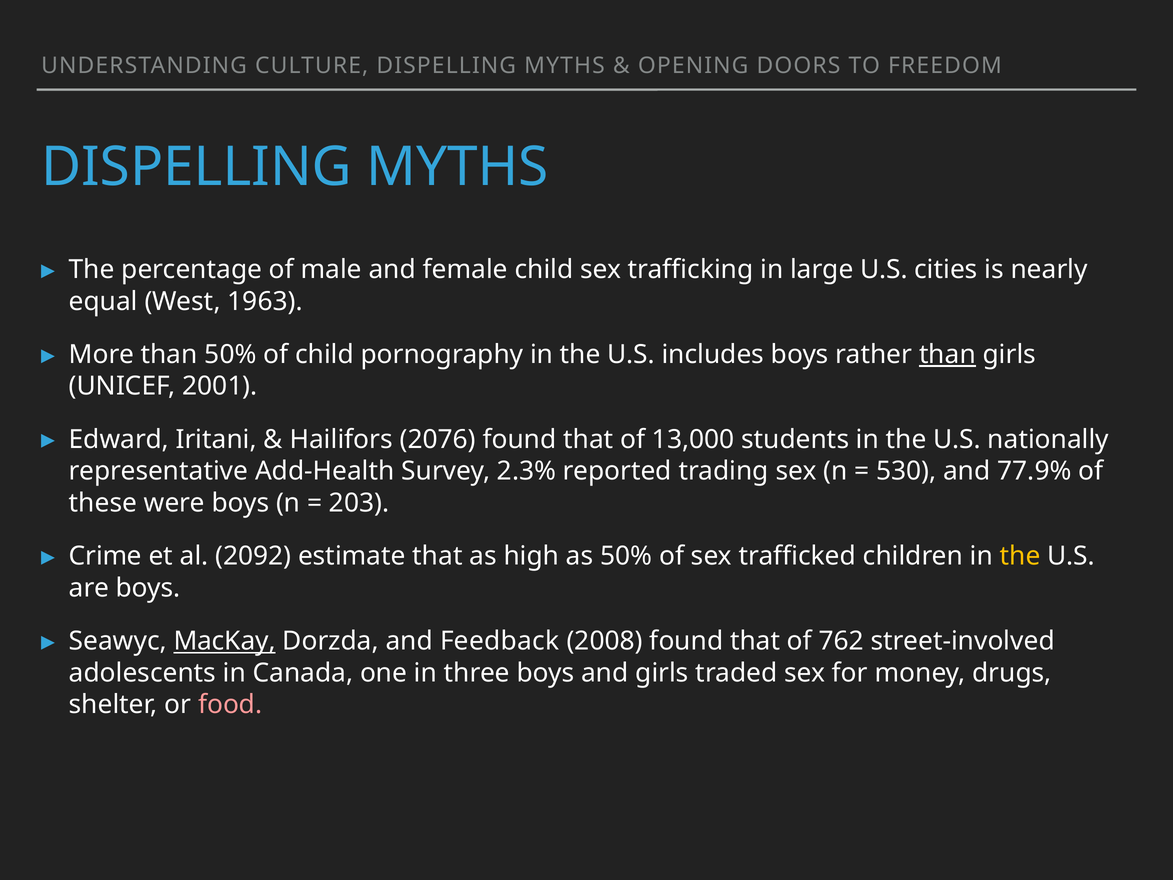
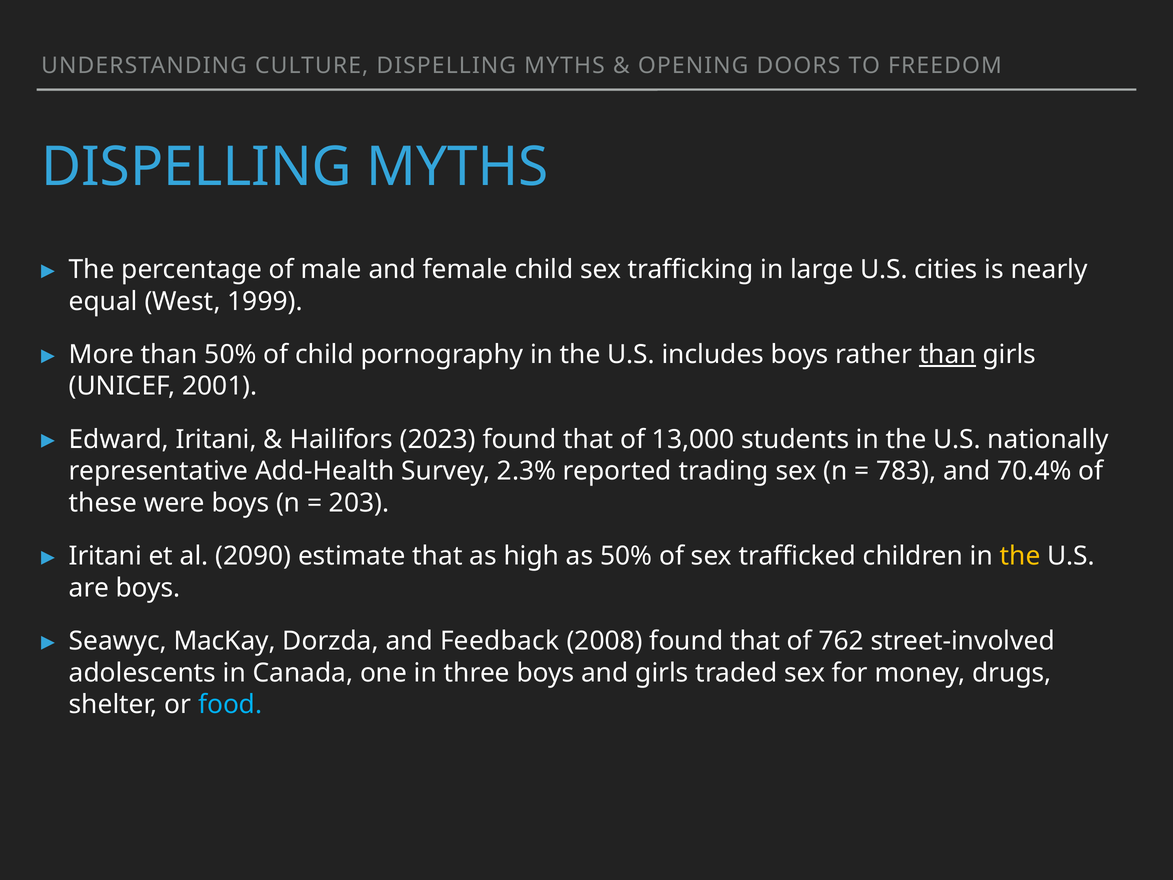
1963: 1963 -> 1999
2076: 2076 -> 2023
530: 530 -> 783
77.9%: 77.9% -> 70.4%
Crime at (105, 556): Crime -> Iritani
2092: 2092 -> 2090
MacKay underline: present -> none
food colour: pink -> light blue
